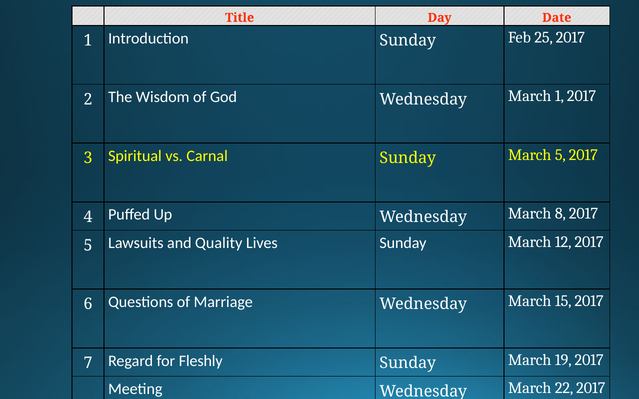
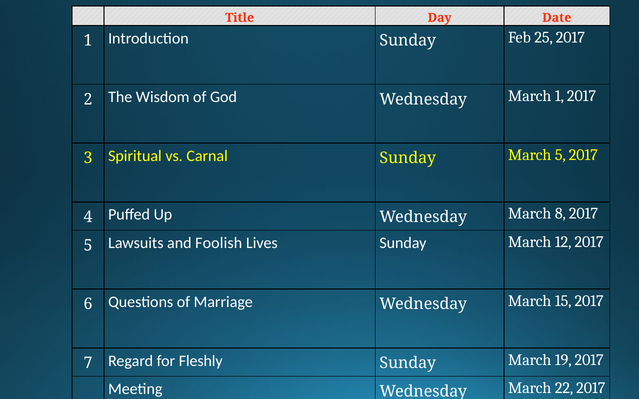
Quality: Quality -> Foolish
